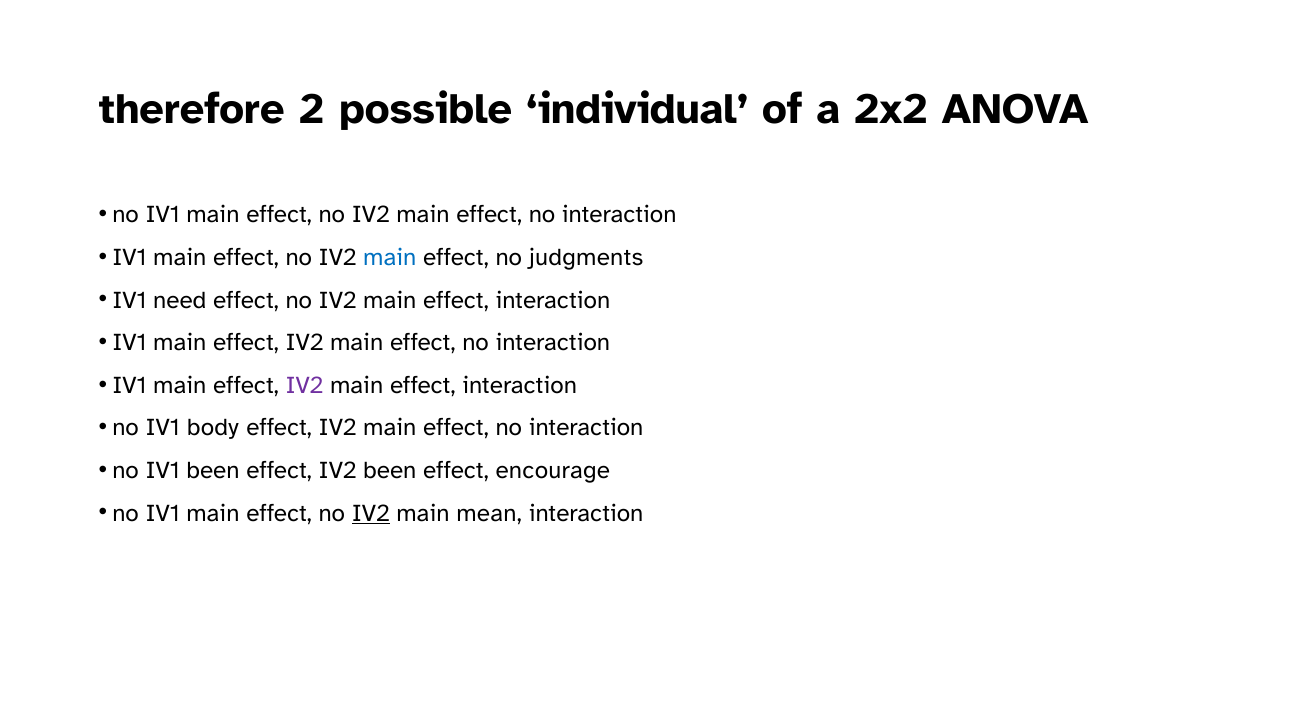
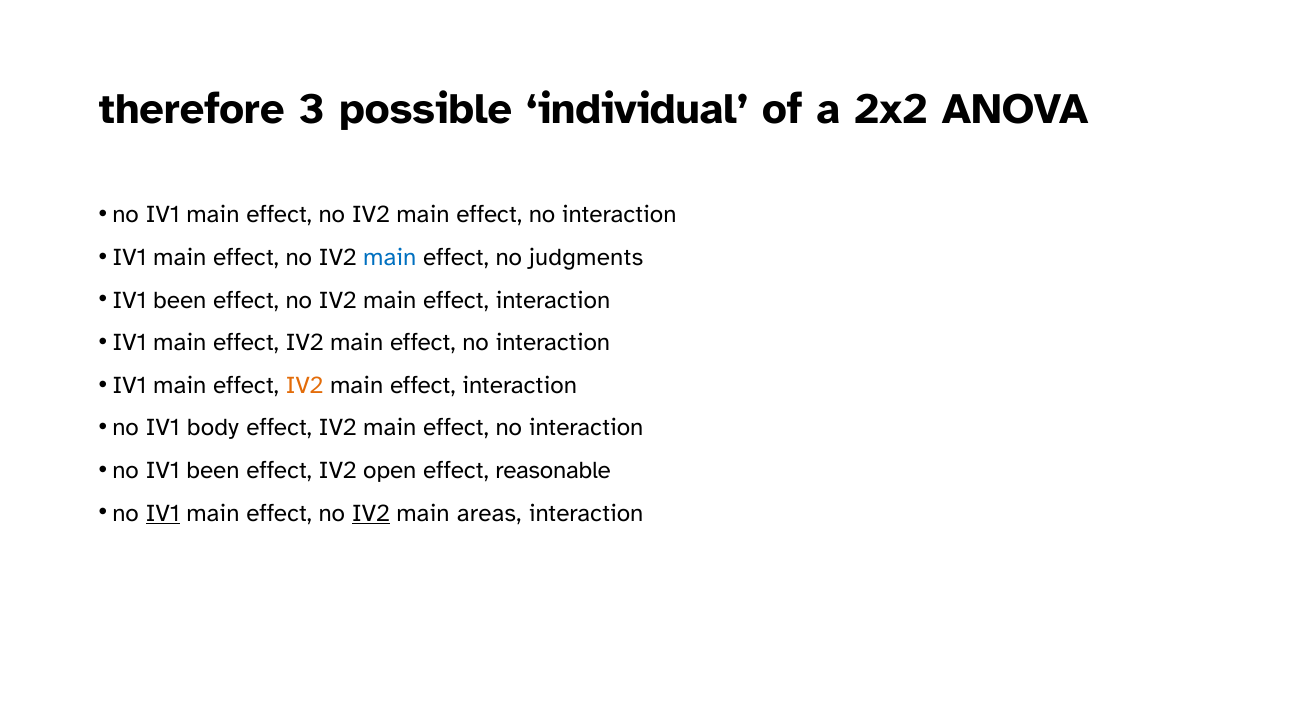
2: 2 -> 3
need at (180, 300): need -> been
IV2 at (304, 386) colour: purple -> orange
IV2 been: been -> open
encourage: encourage -> reasonable
IV1 at (163, 513) underline: none -> present
mean: mean -> areas
